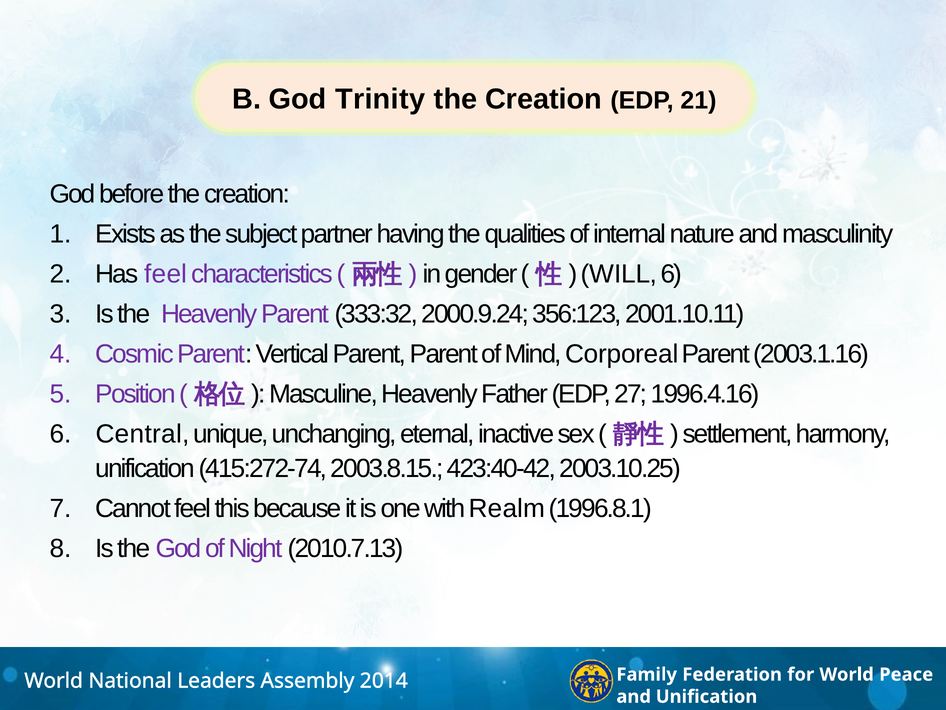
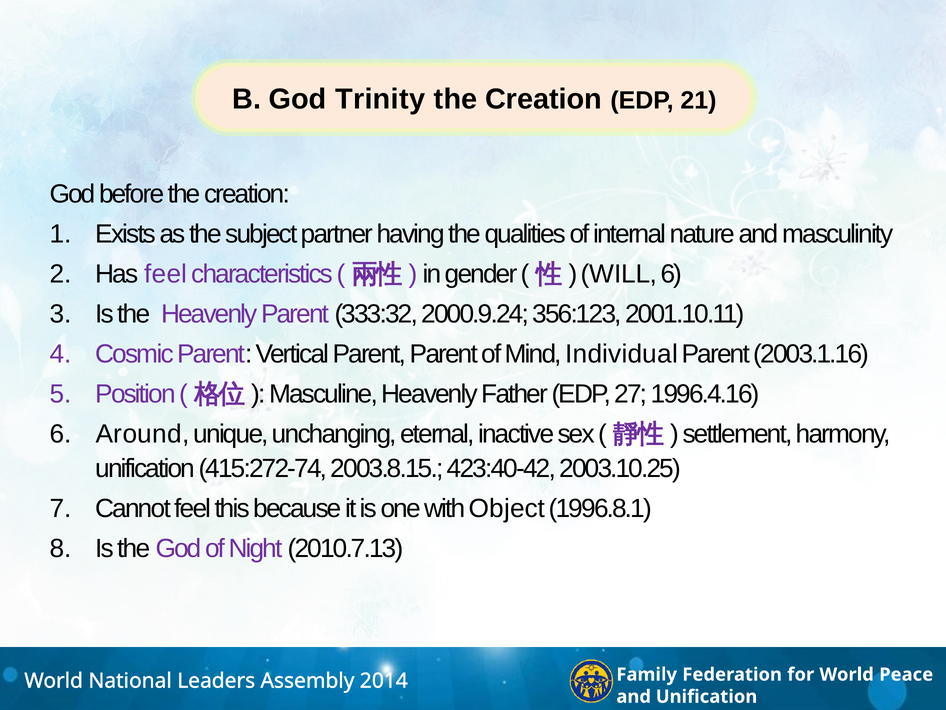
Corporeal: Corporeal -> Individual
Central: Central -> Around
Realm: Realm -> Object
